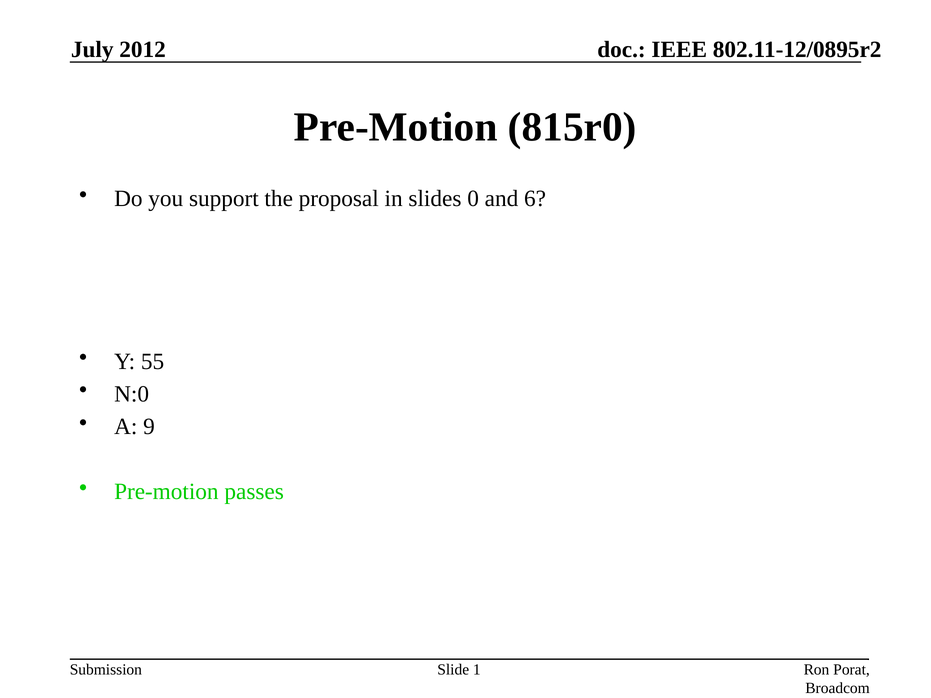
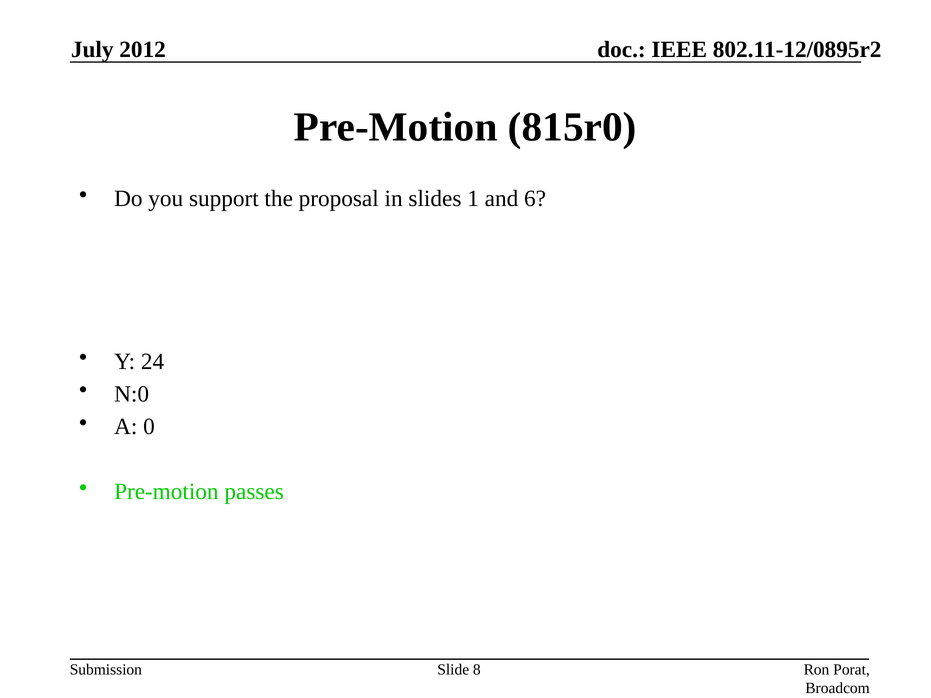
0: 0 -> 1
55: 55 -> 24
9: 9 -> 0
1: 1 -> 8
